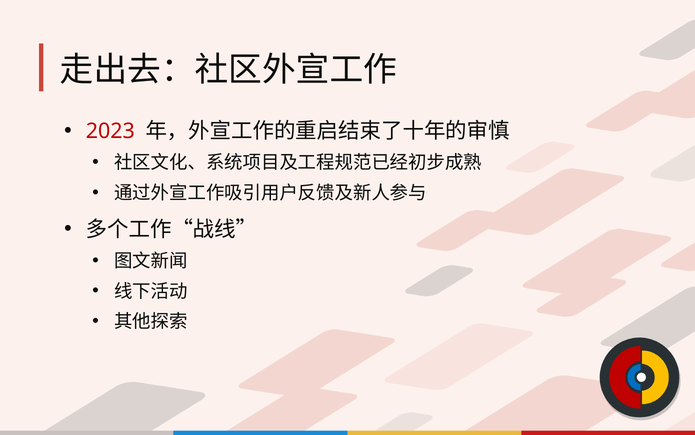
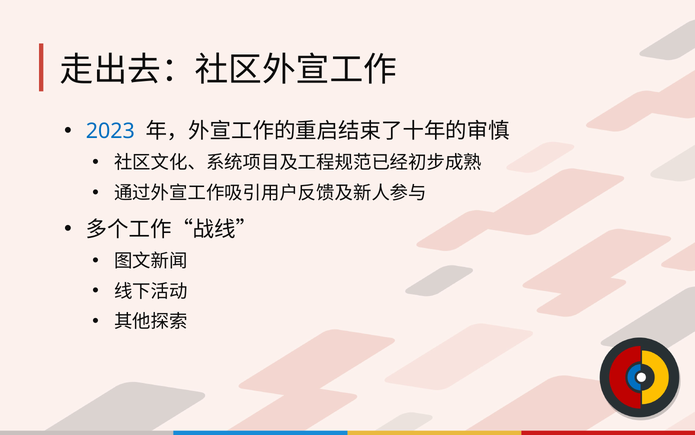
2023 colour: red -> blue
